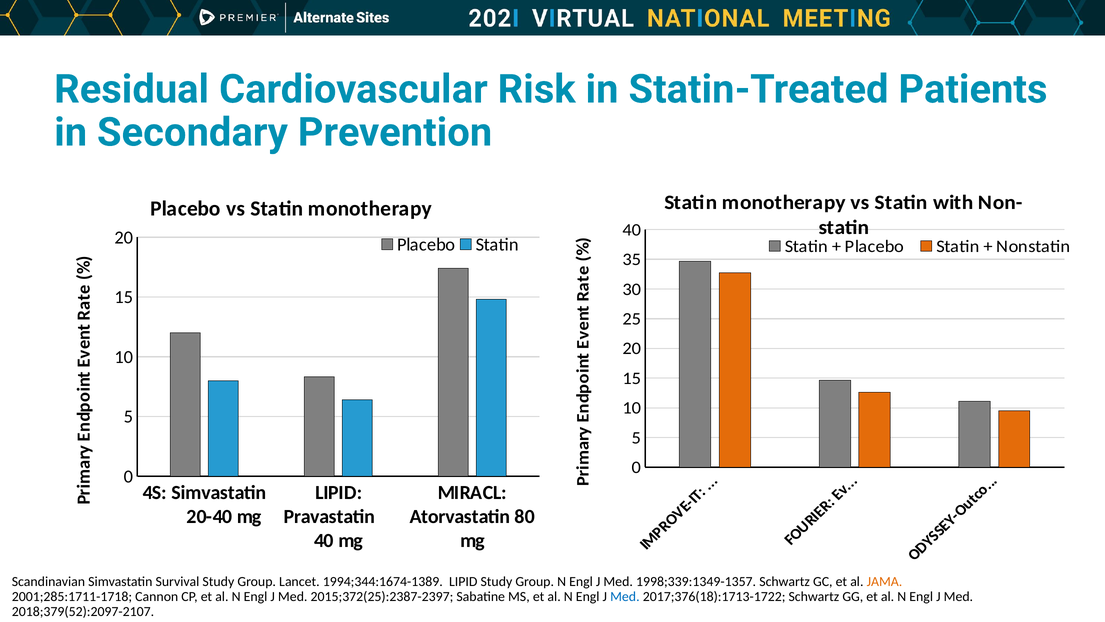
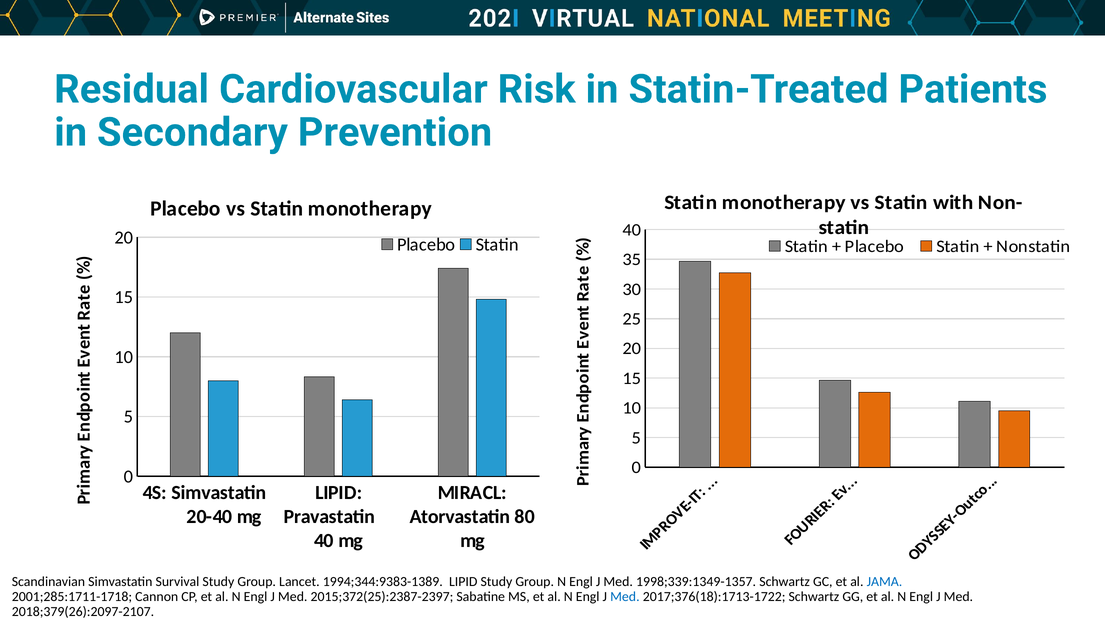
1994;344:1674-1389: 1994;344:1674-1389 -> 1994;344:9383-1389
JAMA colour: orange -> blue
2018;379(52):2097-2107: 2018;379(52):2097-2107 -> 2018;379(26):2097-2107
